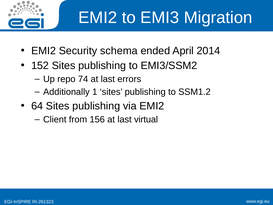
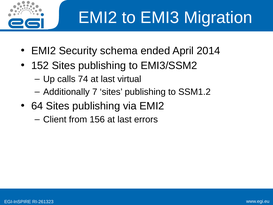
repo: repo -> calls
errors: errors -> virtual
1: 1 -> 7
virtual: virtual -> errors
